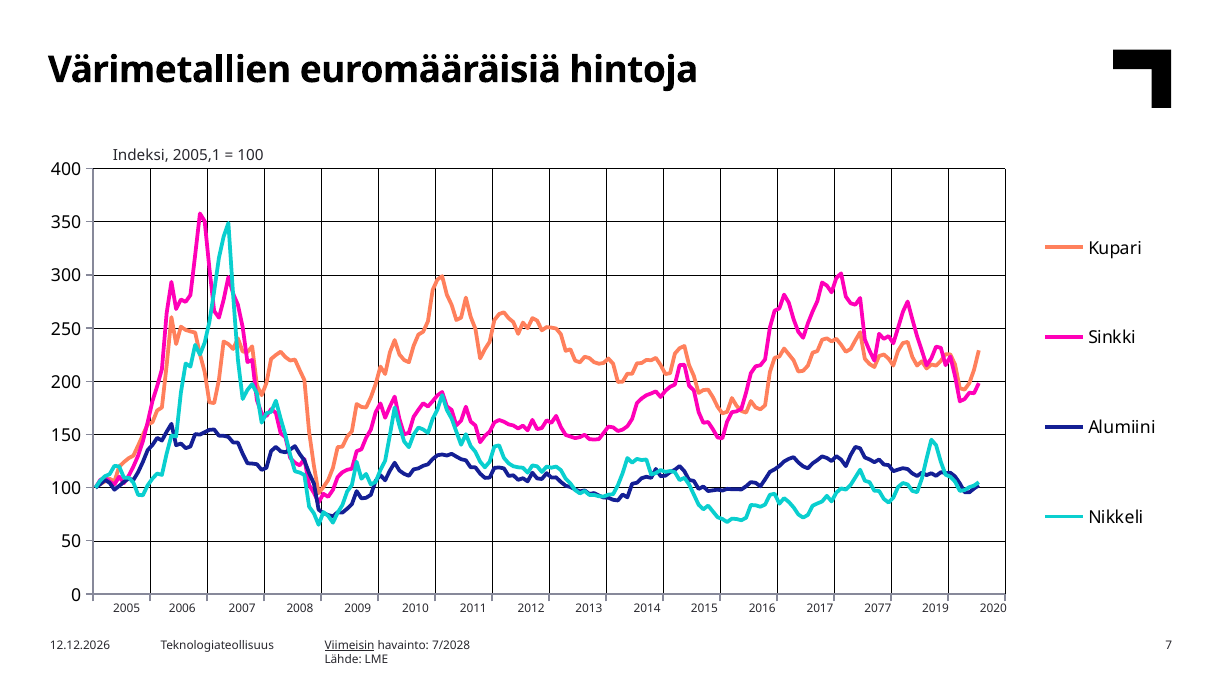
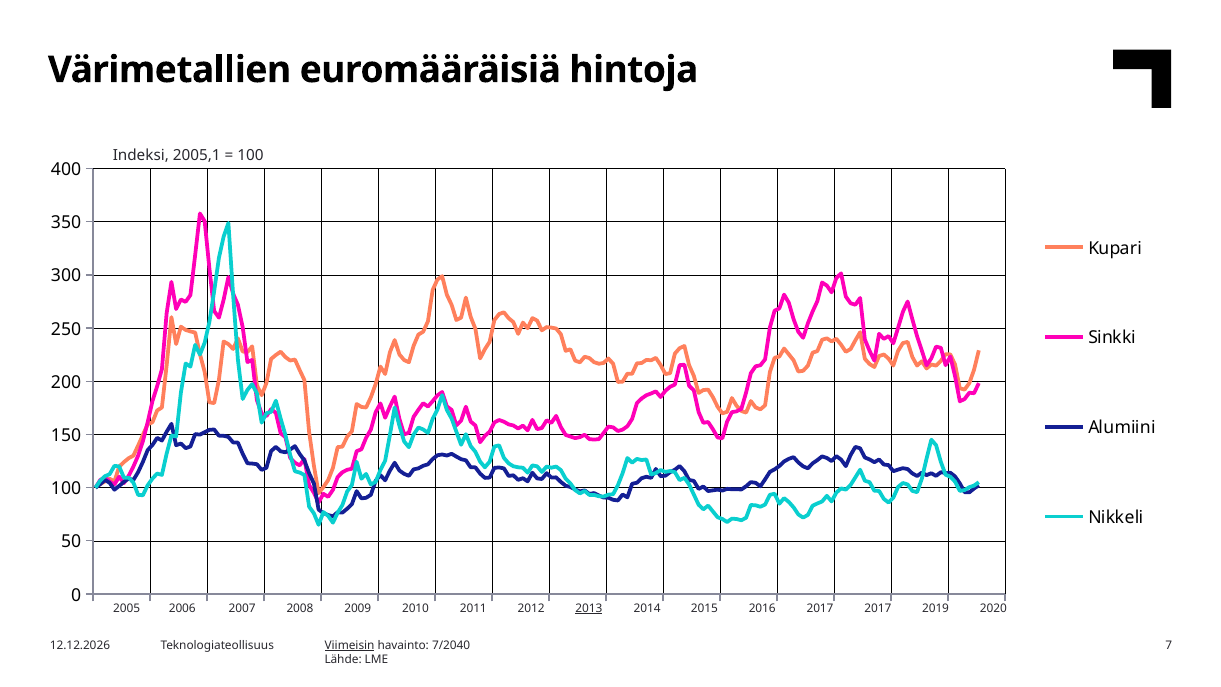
2013 underline: none -> present
2017 2077: 2077 -> 2017
7/2028: 7/2028 -> 7/2040
